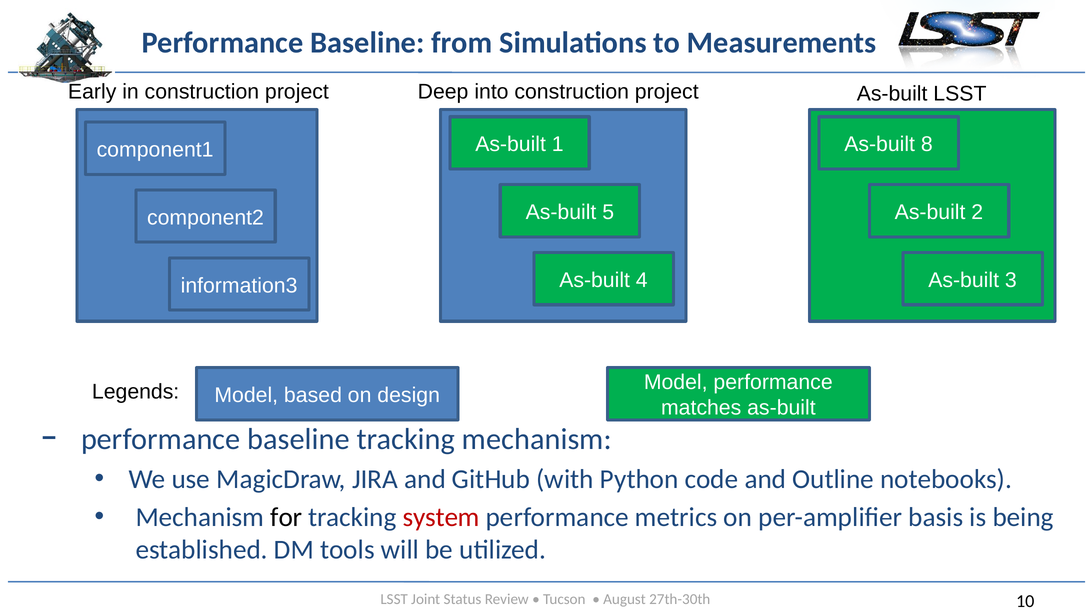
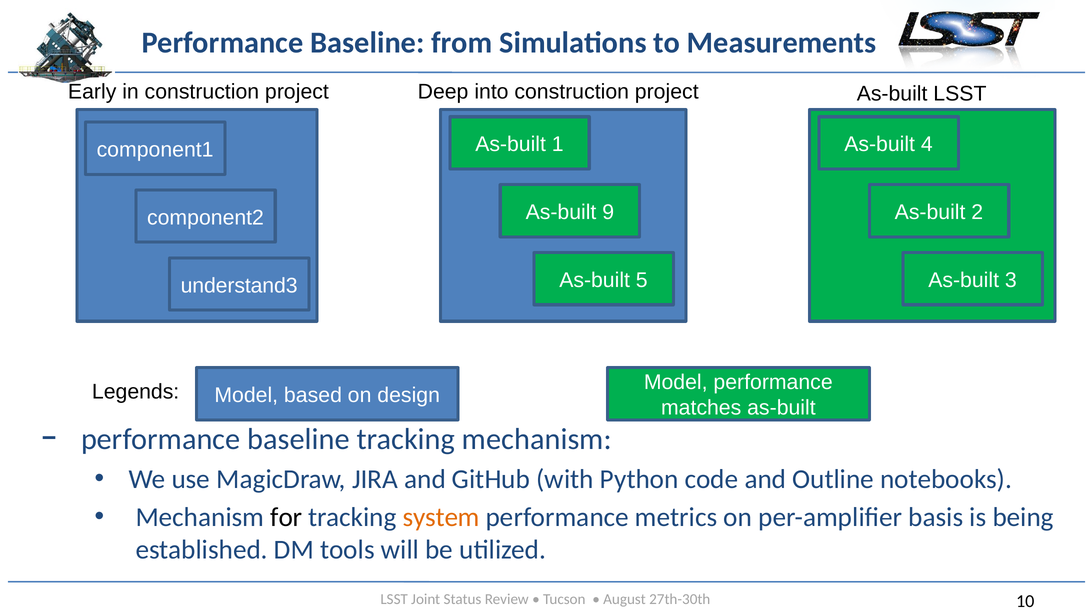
8: 8 -> 4
5: 5 -> 9
4: 4 -> 5
information3: information3 -> understand3
system colour: red -> orange
